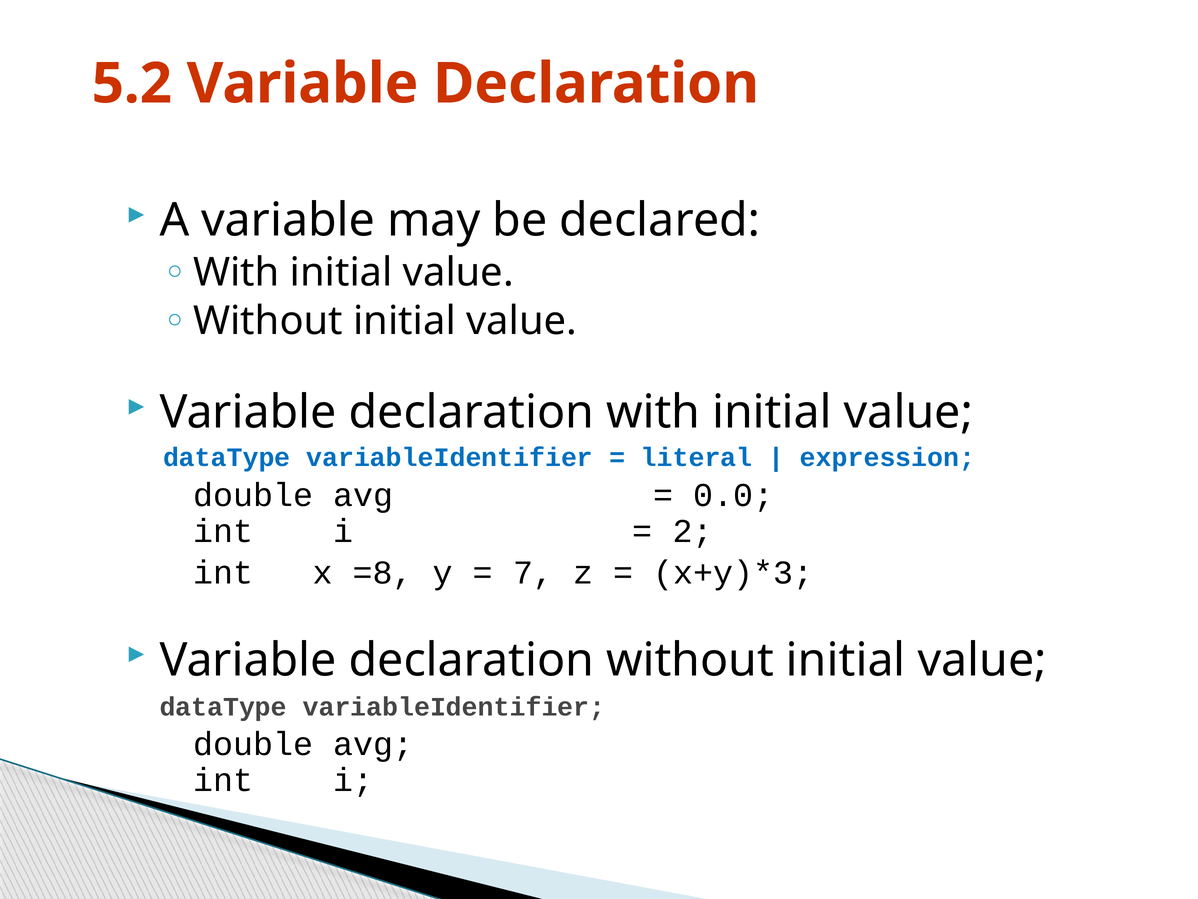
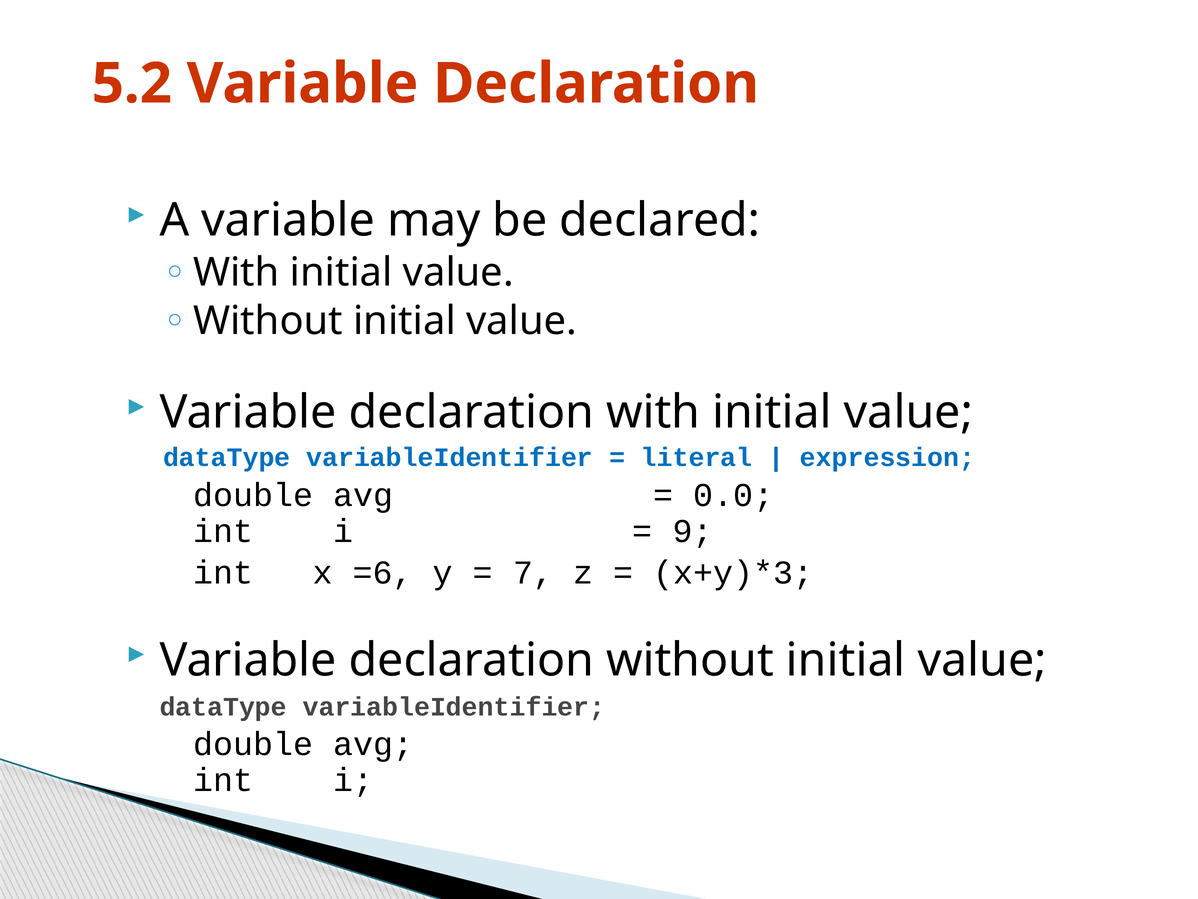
2: 2 -> 9
=8: =8 -> =6
